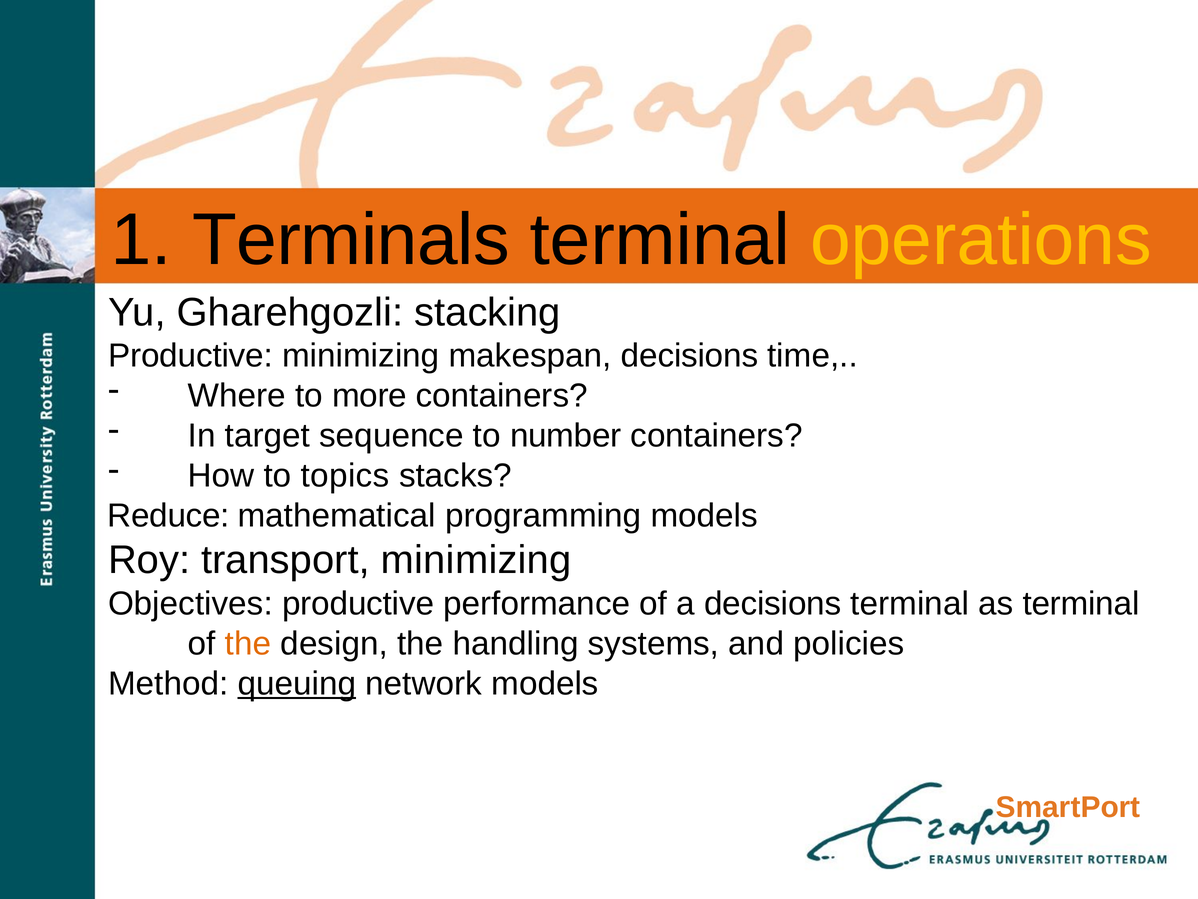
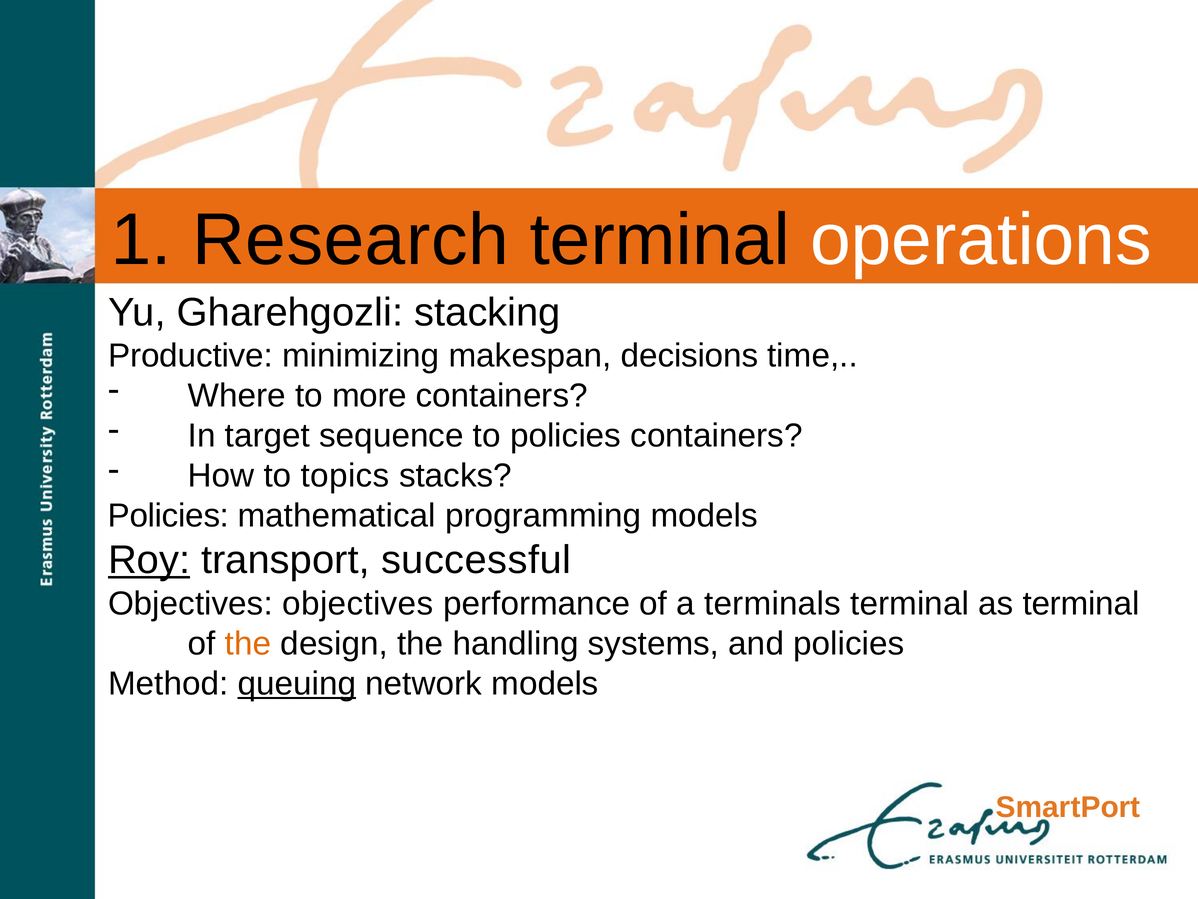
Terminals: Terminals -> Research
operations colour: yellow -> white
to number: number -> policies
Reduce at (168, 515): Reduce -> Policies
Roy underline: none -> present
transport minimizing: minimizing -> successful
Objectives productive: productive -> objectives
a decisions: decisions -> terminals
